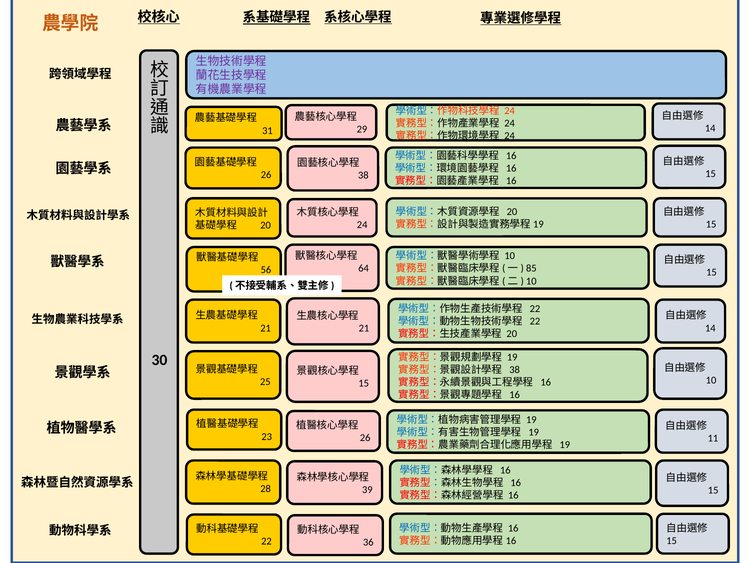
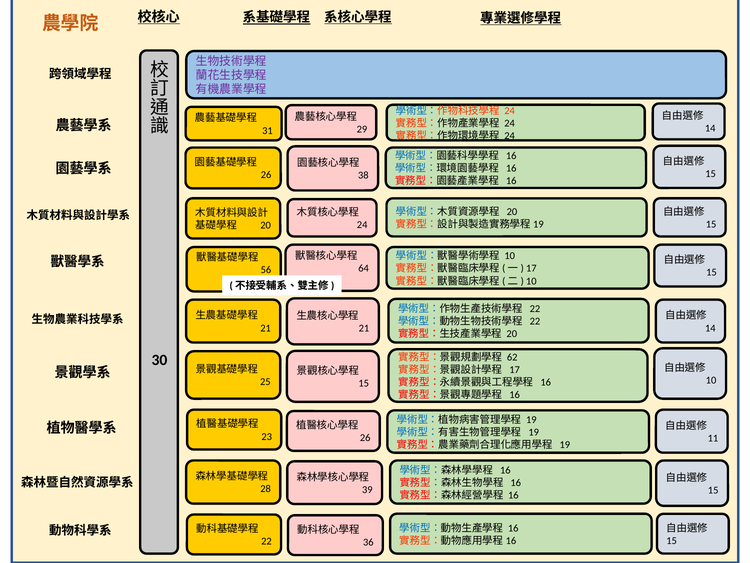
85 at (531, 268): 85 -> 17
19 at (512, 357): 19 -> 62
38 at (515, 370): 38 -> 17
